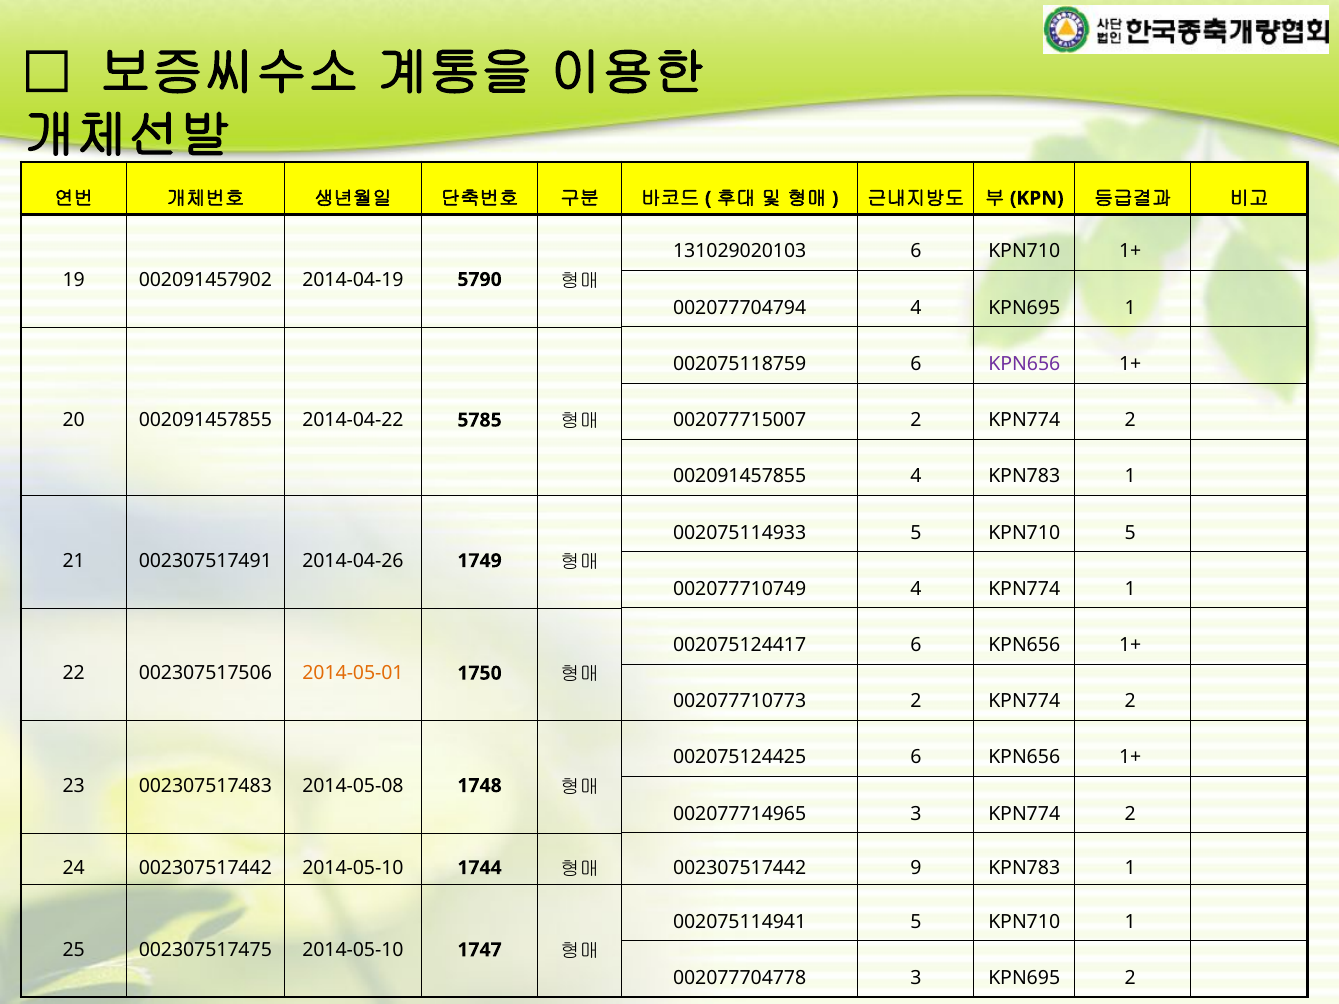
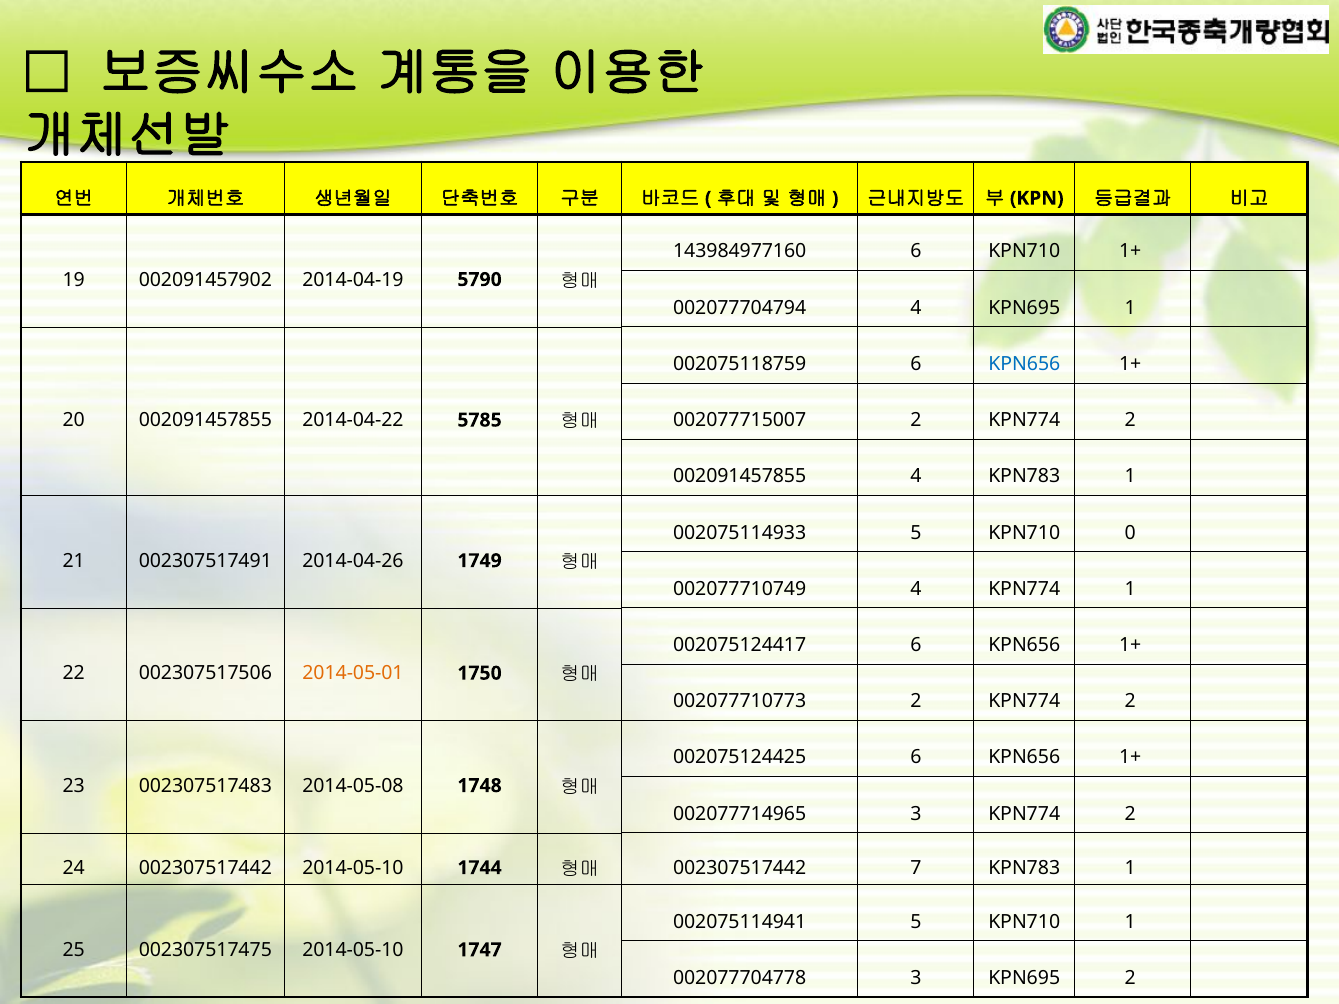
131029020103: 131029020103 -> 143984977160
KPN656 at (1024, 364) colour: purple -> blue
KPN710 5: 5 -> 0
9: 9 -> 7
